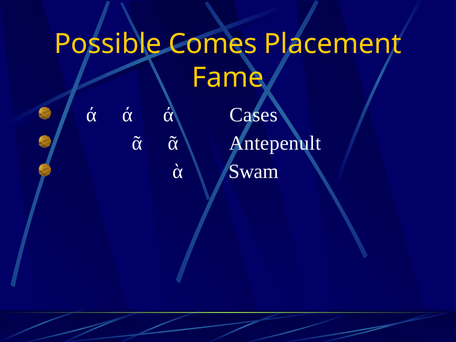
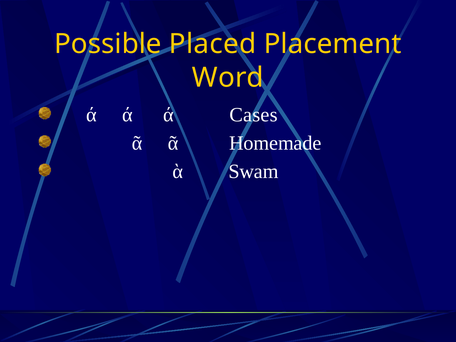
Comes: Comes -> Placed
Fame: Fame -> Word
Antepenult: Antepenult -> Homemade
